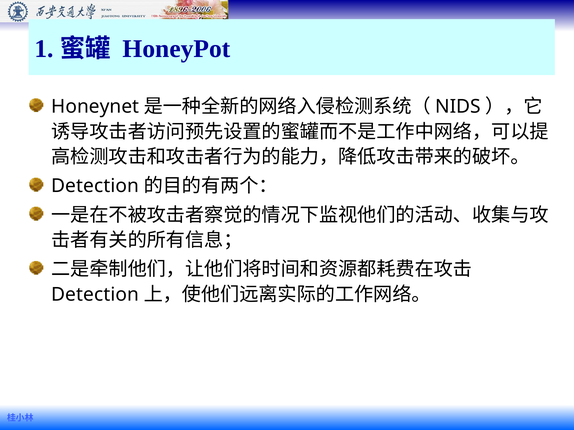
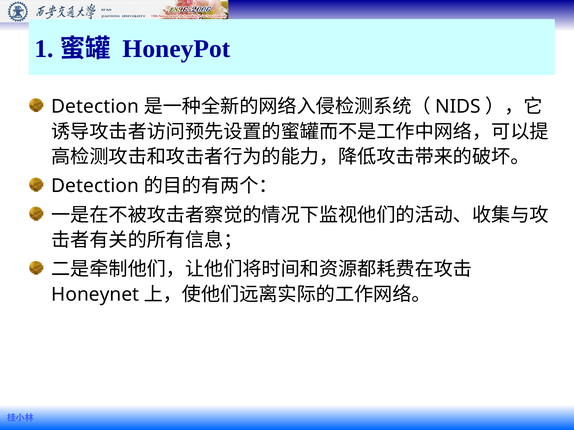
Honeynet at (95, 107): Honeynet -> Detection
Detection at (95, 295): Detection -> Honeynet
